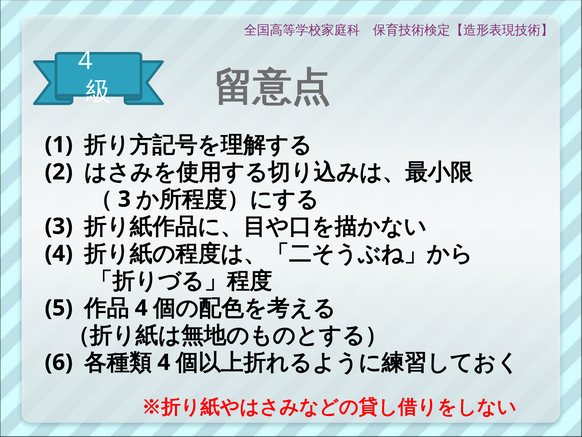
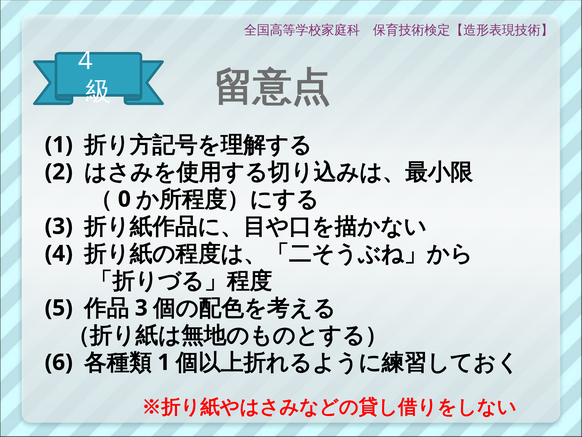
3 at (124, 199): 3 -> 0
4 at (141, 308): 4 -> 3
4 at (164, 362): 4 -> 1
